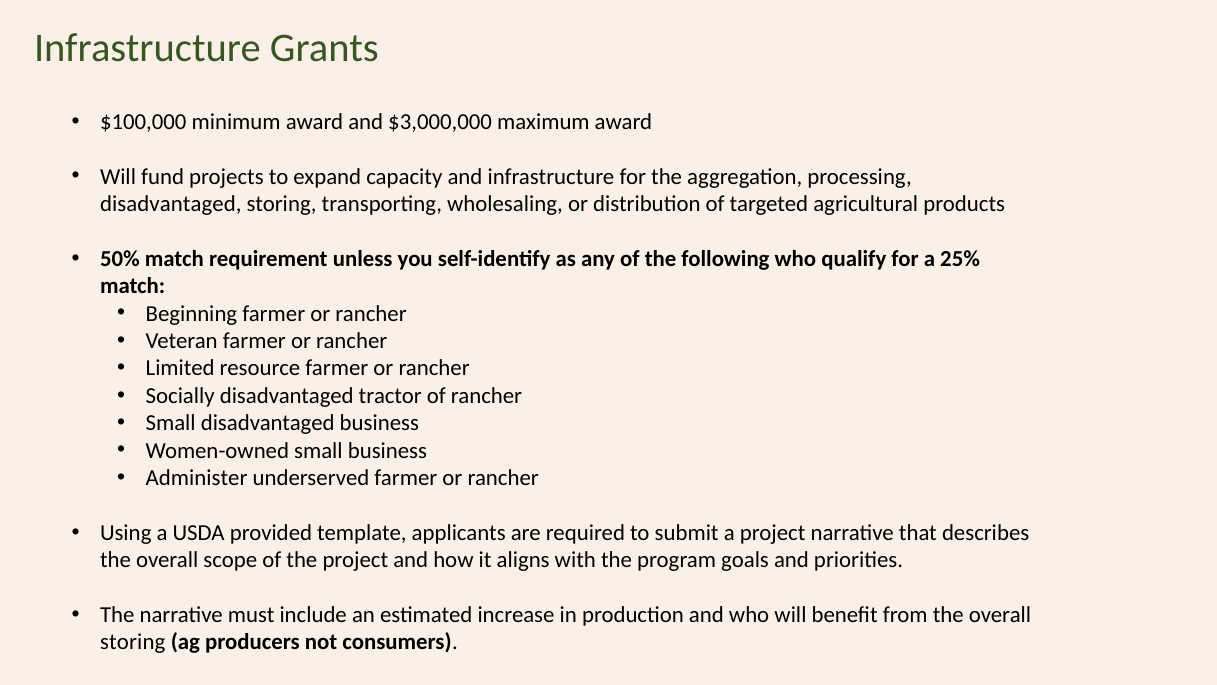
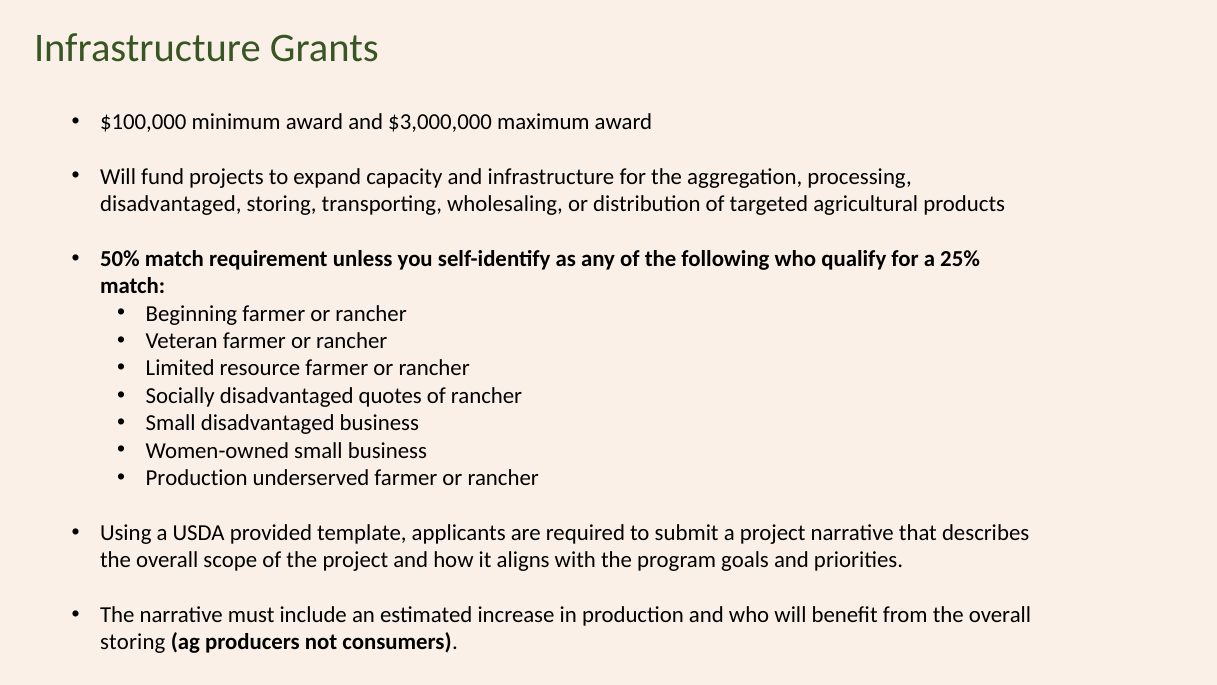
tractor: tractor -> quotes
Administer at (197, 478): Administer -> Production
